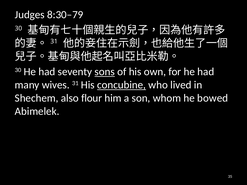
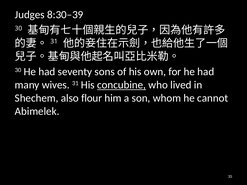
8:30–79: 8:30–79 -> 8:30–39
sons underline: present -> none
bowed: bowed -> cannot
